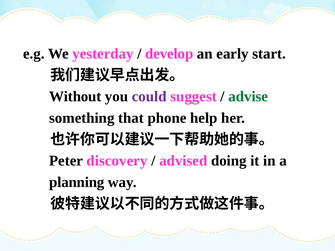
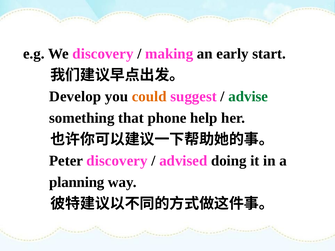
We yesterday: yesterday -> discovery
develop: develop -> making
Without: Without -> Develop
could colour: purple -> orange
